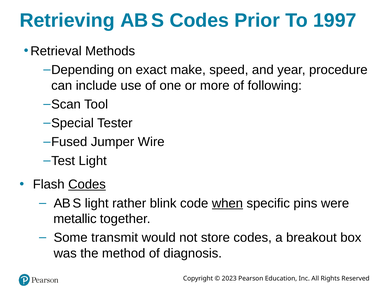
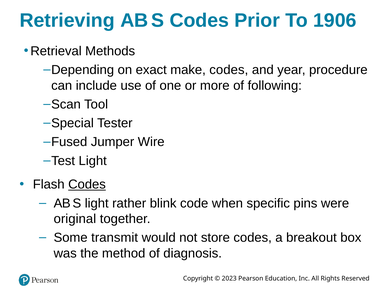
1997: 1997 -> 1906
make speed: speed -> codes
when underline: present -> none
metallic: metallic -> original
